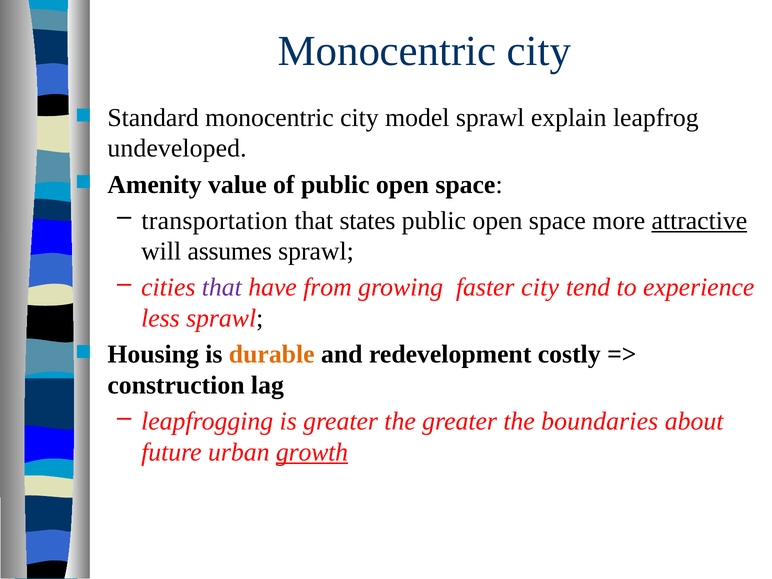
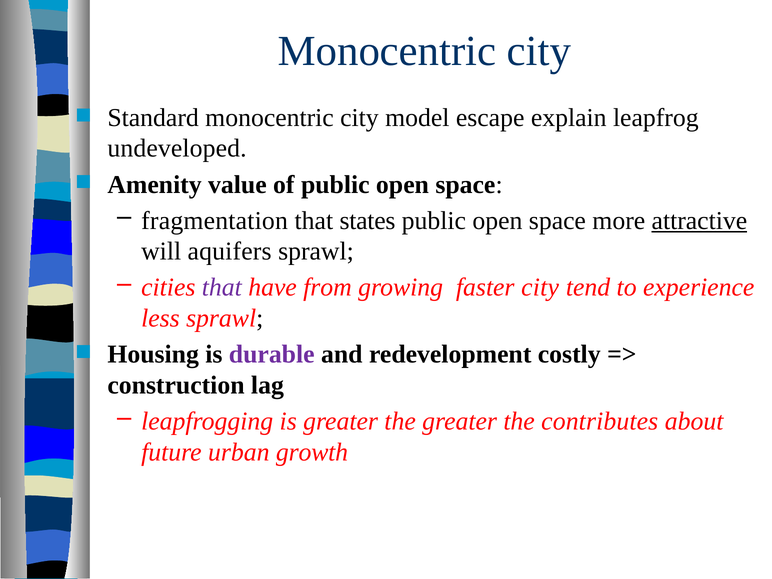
model sprawl: sprawl -> escape
transportation: transportation -> fragmentation
assumes: assumes -> aquifers
durable colour: orange -> purple
boundaries: boundaries -> contributes
growth underline: present -> none
